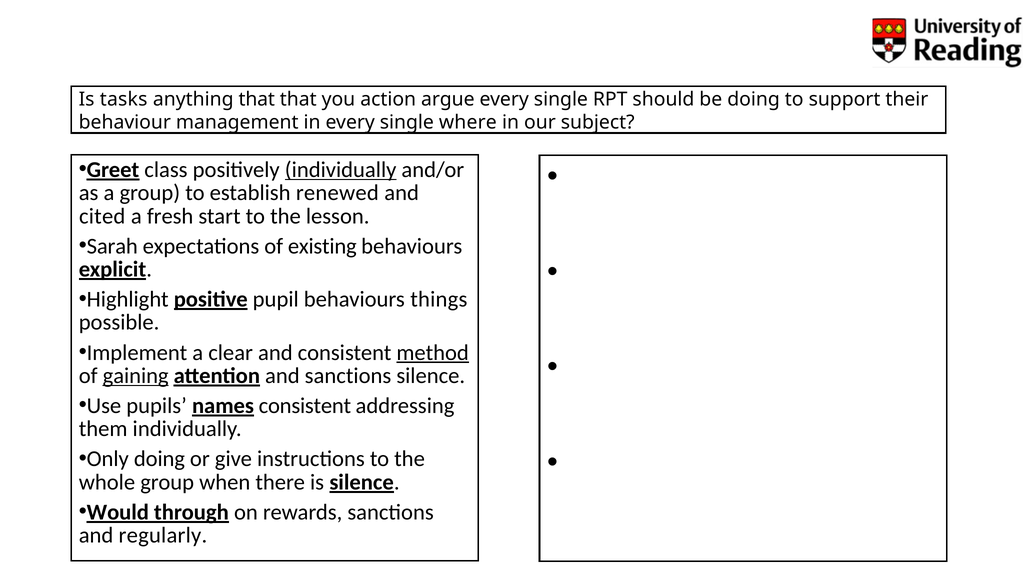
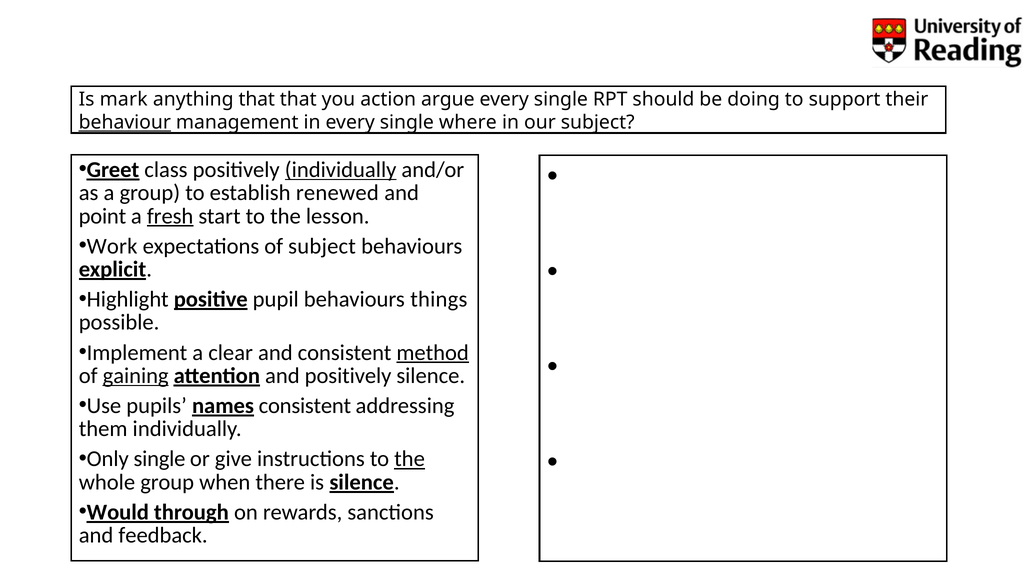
tasks: tasks -> mark
behaviour underline: none -> present
cited: cited -> point
fresh underline: none -> present
Sarah: Sarah -> Work
of existing: existing -> subject
and sanctions: sanctions -> positively
Only doing: doing -> single
the at (410, 460) underline: none -> present
regularly: regularly -> feedback
